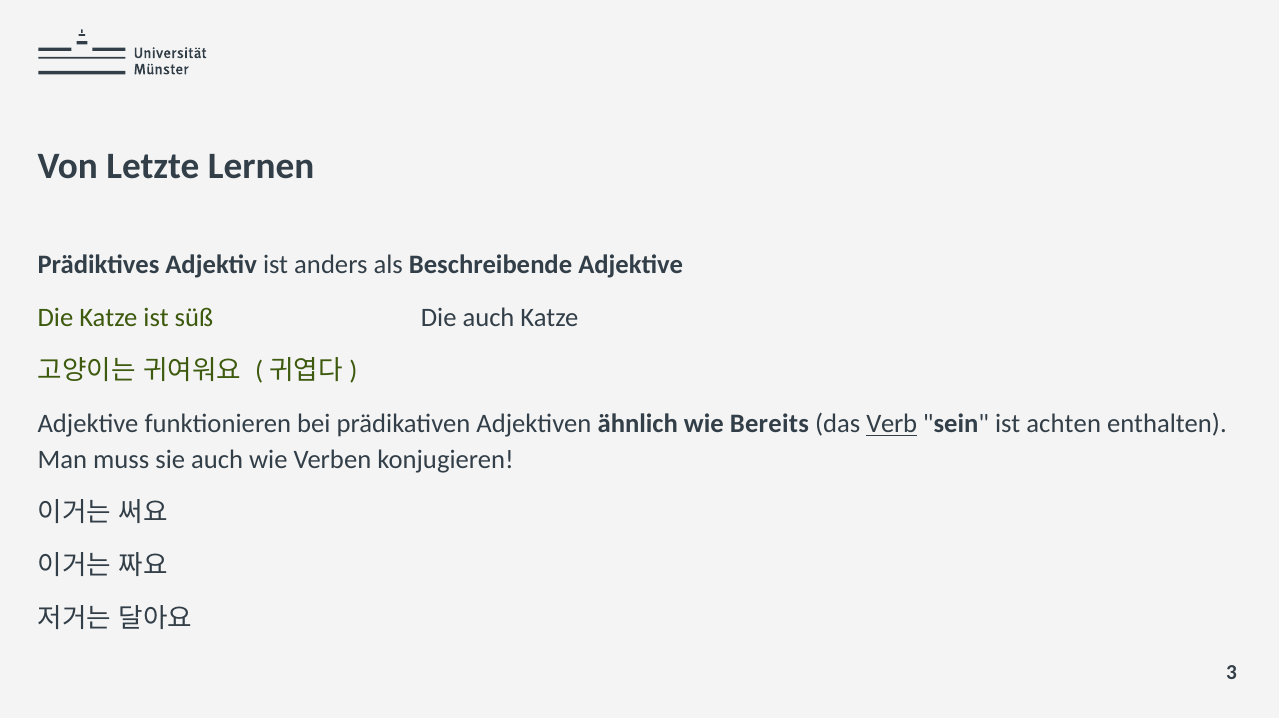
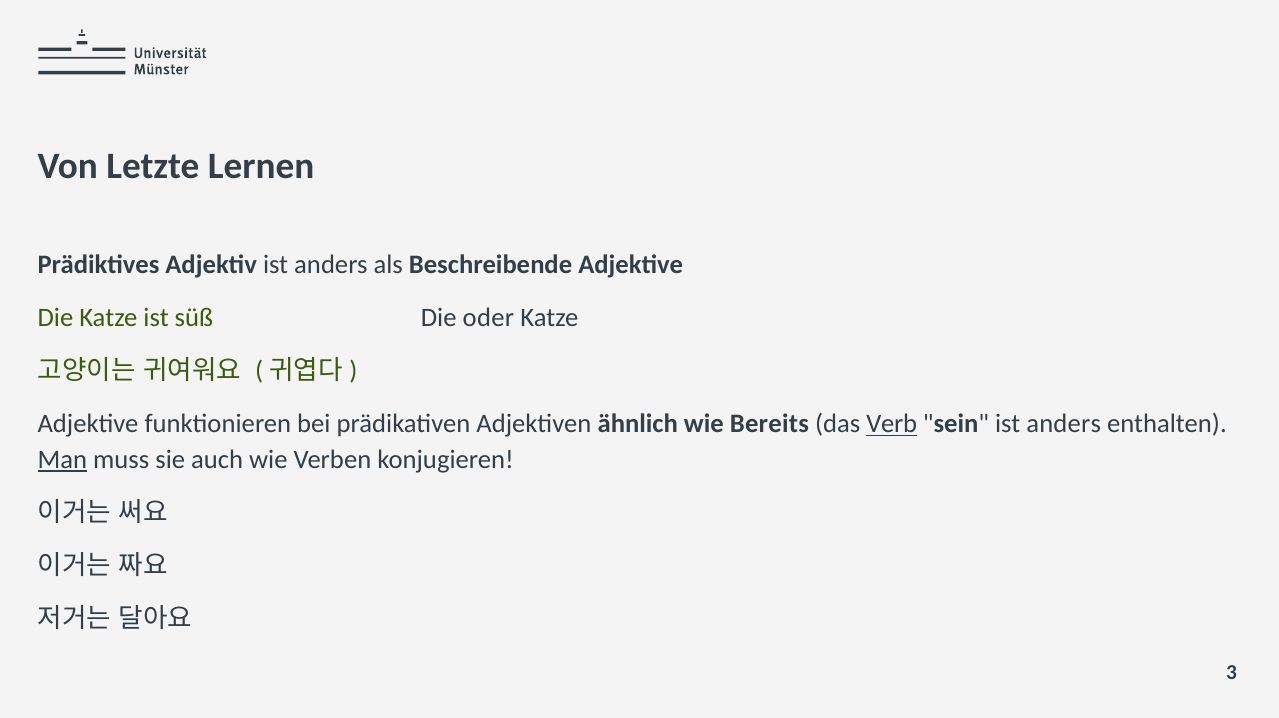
Die auch: auch -> oder
sein ist achten: achten -> anders
Man underline: none -> present
